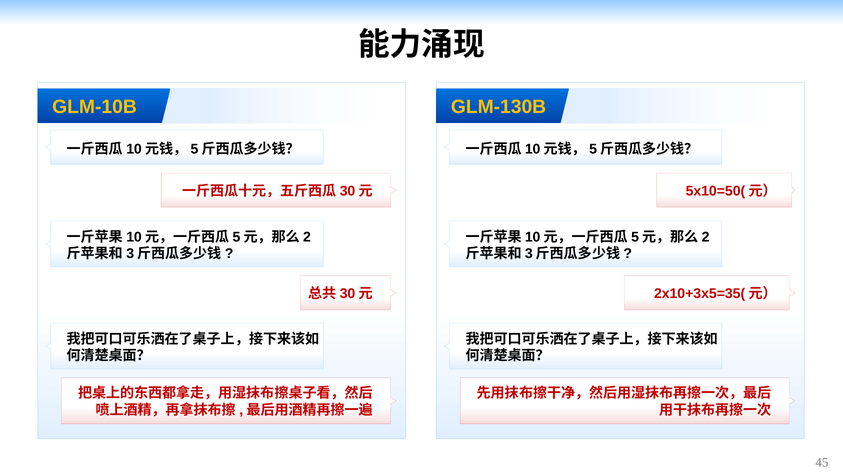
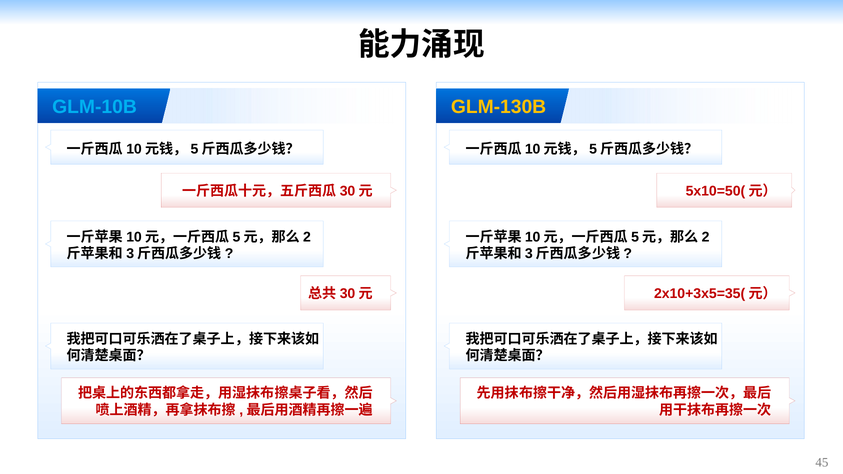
GLM-10B colour: yellow -> light blue
